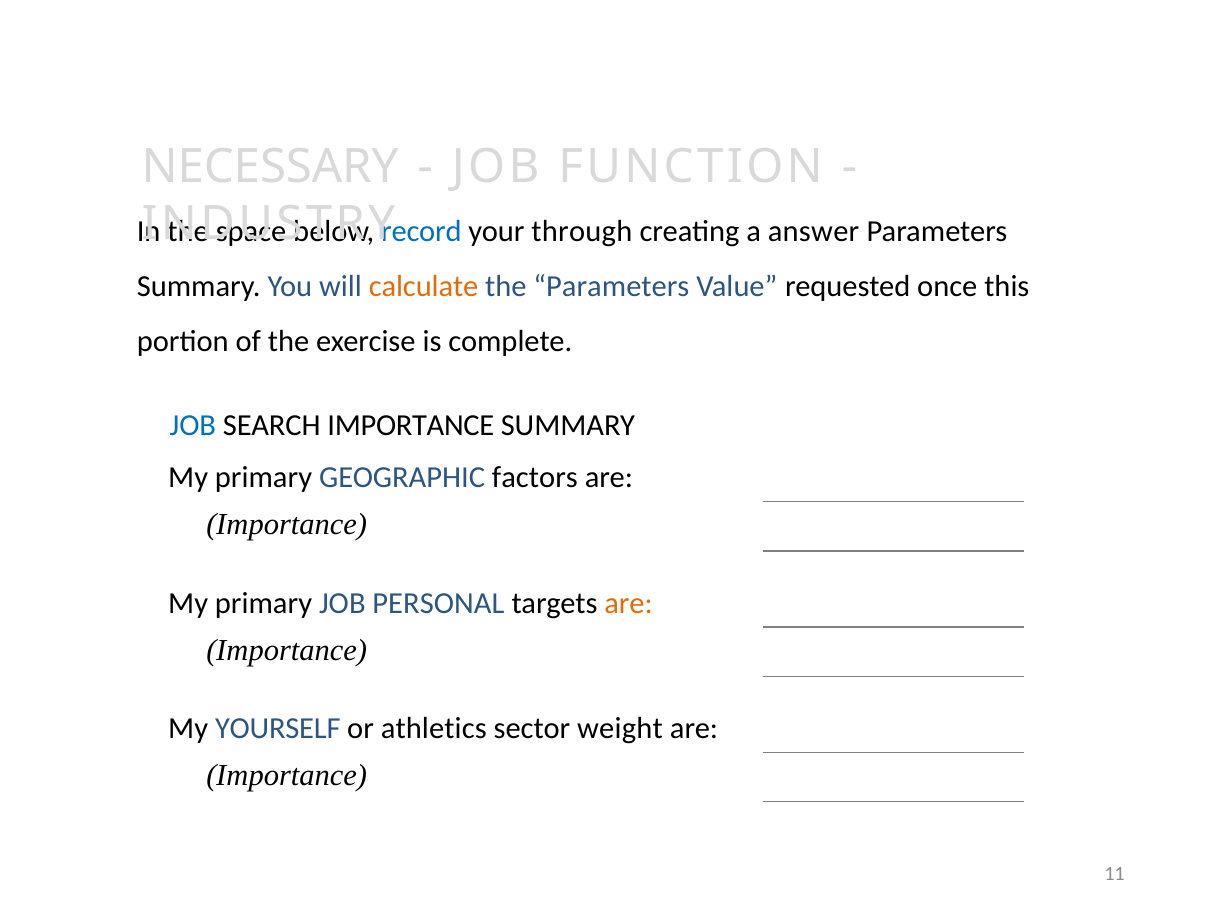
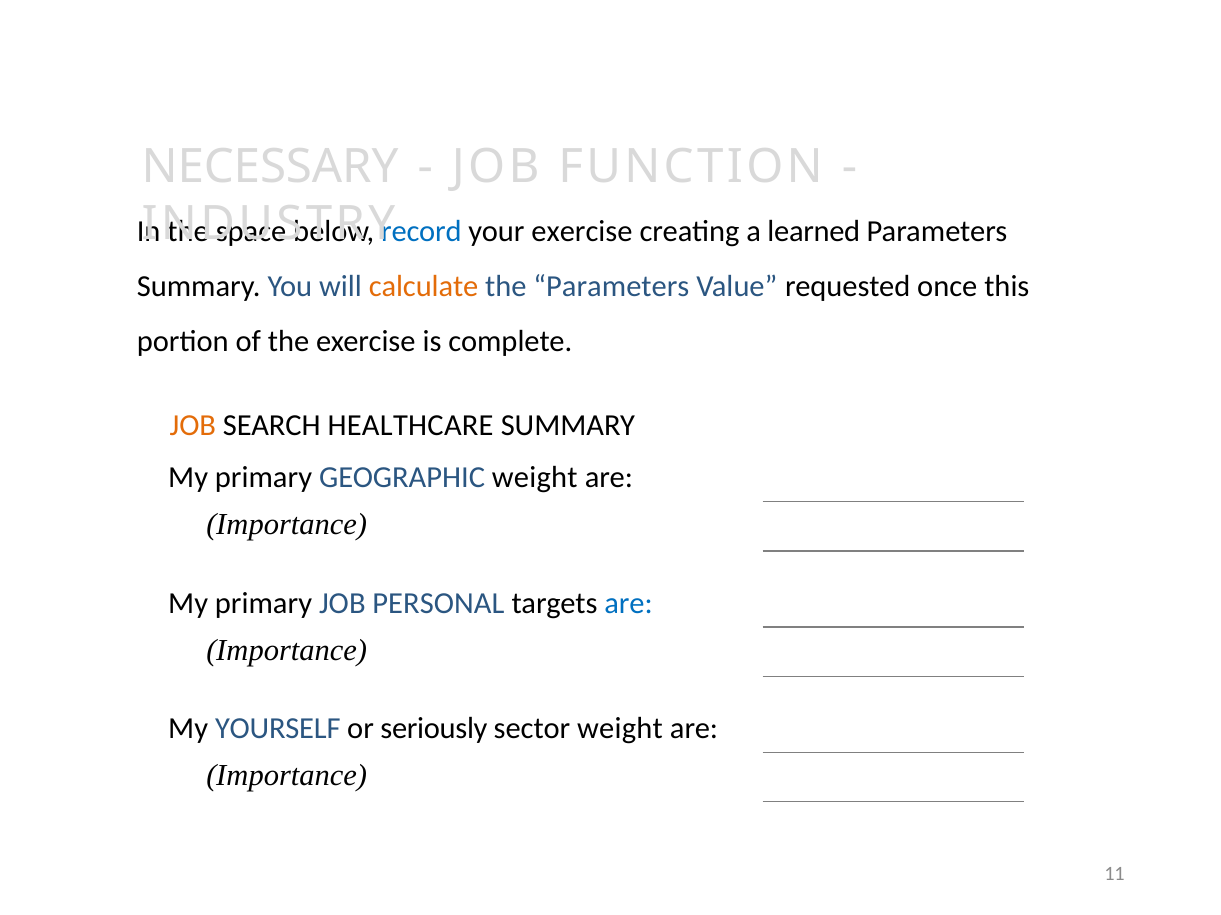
your through: through -> exercise
answer: answer -> learned
JOB at (193, 425) colour: blue -> orange
SEARCH IMPORTANCE: IMPORTANCE -> HEALTHCARE
GEOGRAPHIC factors: factors -> weight
are at (629, 604) colour: orange -> blue
athletics: athletics -> seriously
